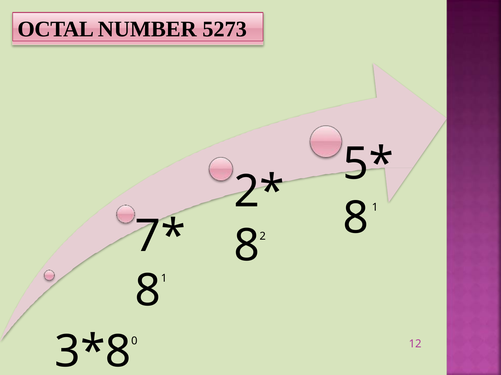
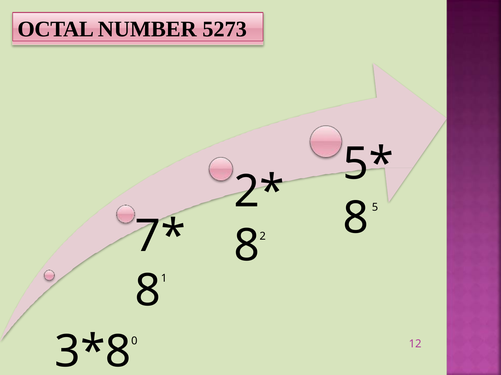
1 at (375, 208): 1 -> 5
